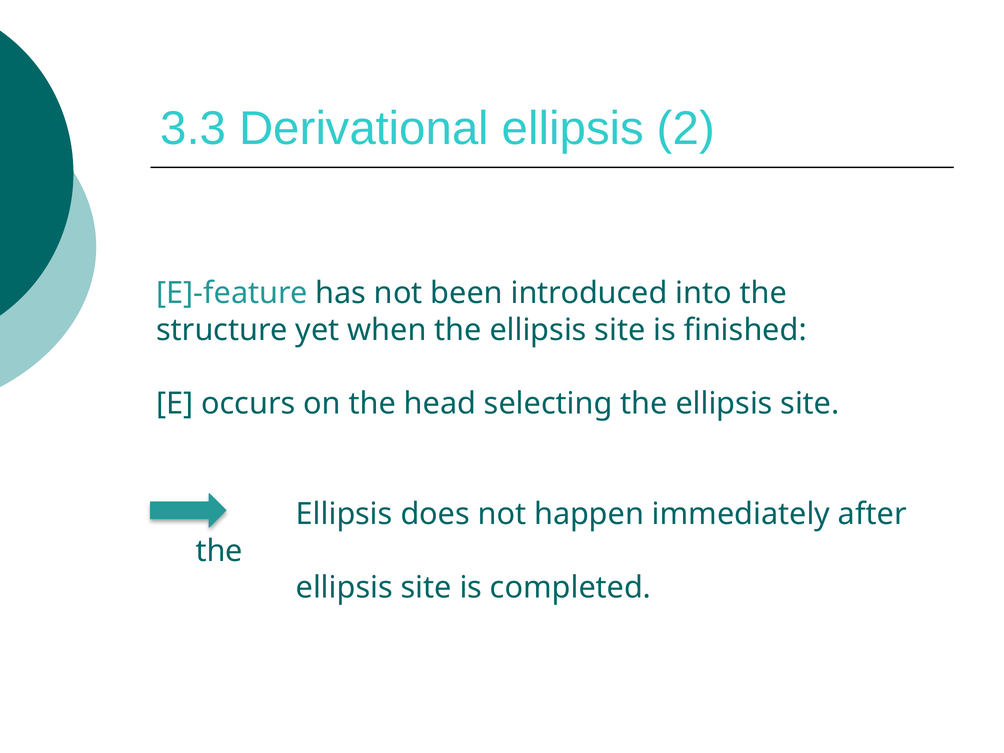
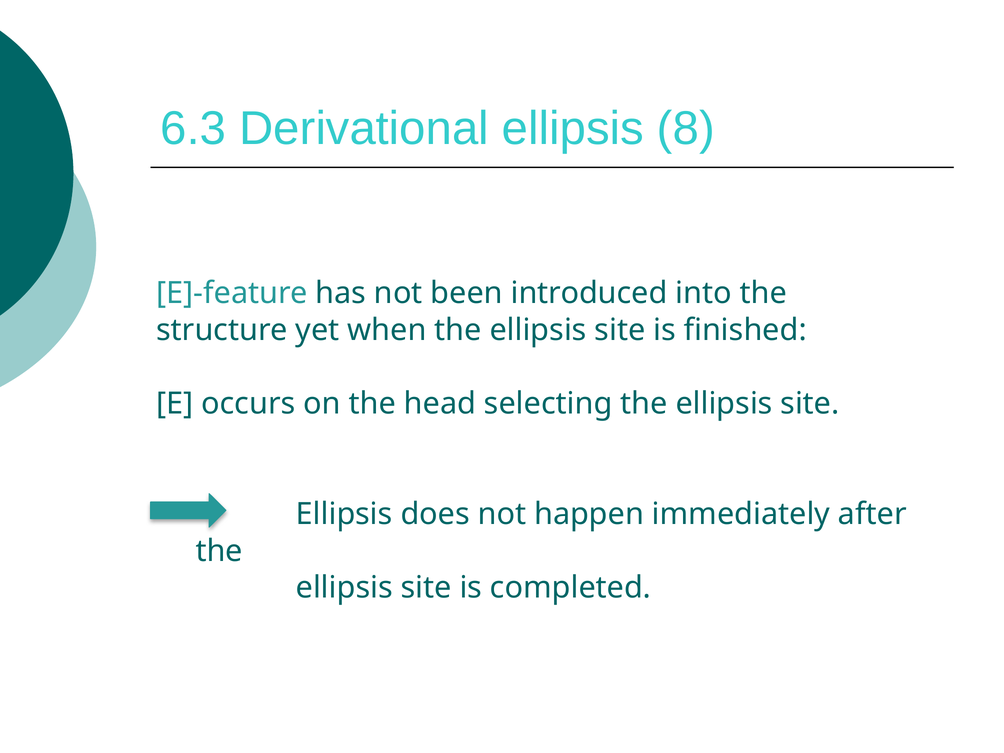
3.3: 3.3 -> 6.3
2: 2 -> 8
